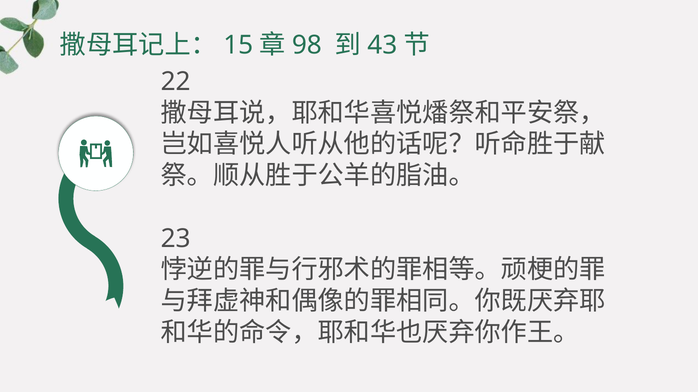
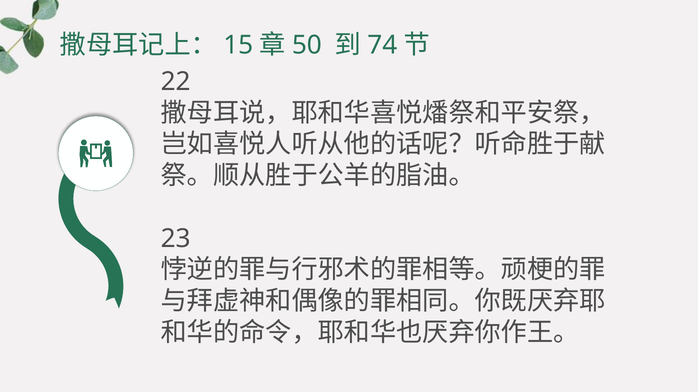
98: 98 -> 50
43: 43 -> 74
